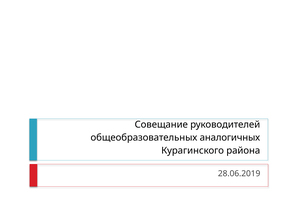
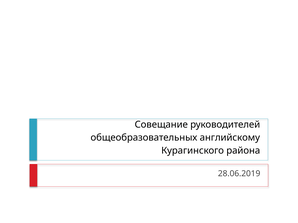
аналогичных: аналогичных -> английскому
